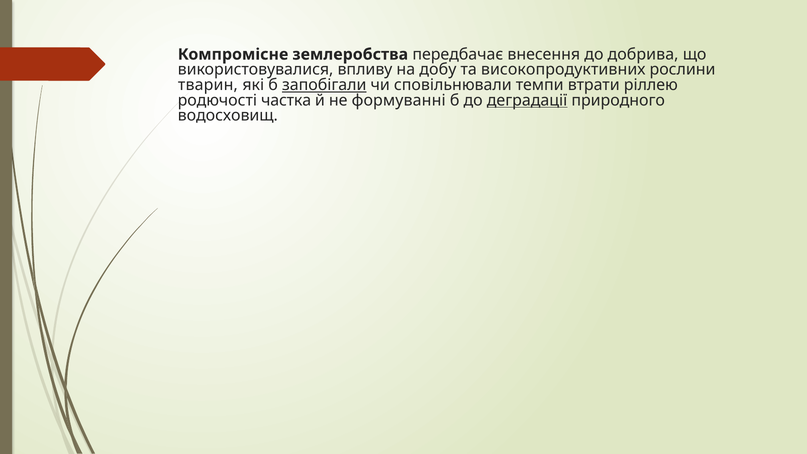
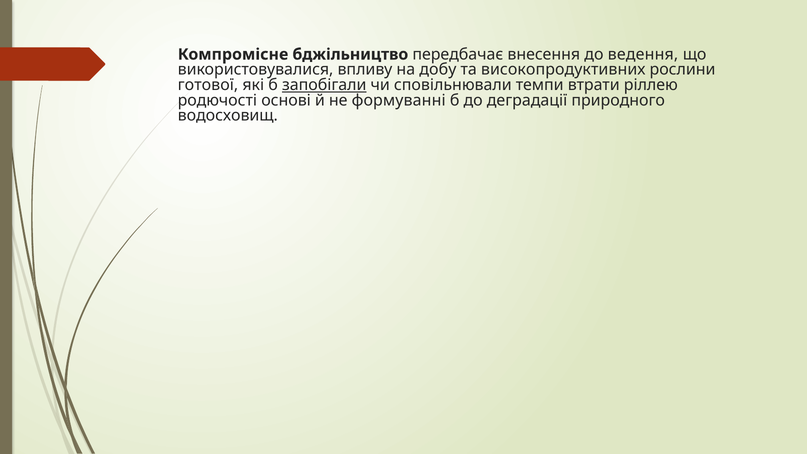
землеробства: землеробства -> бджільництво
добрива: добрива -> ведення
тварин: тварин -> готової
частка: частка -> основі
деградації underline: present -> none
